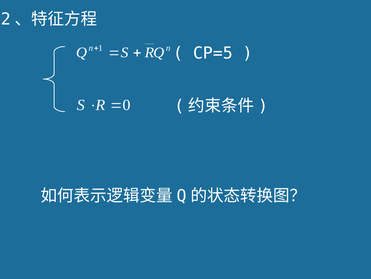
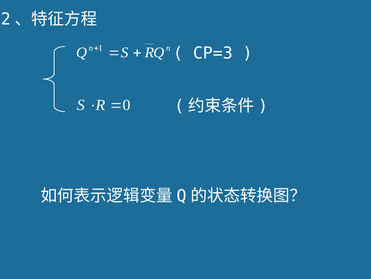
CP=5: CP=5 -> CP=3
